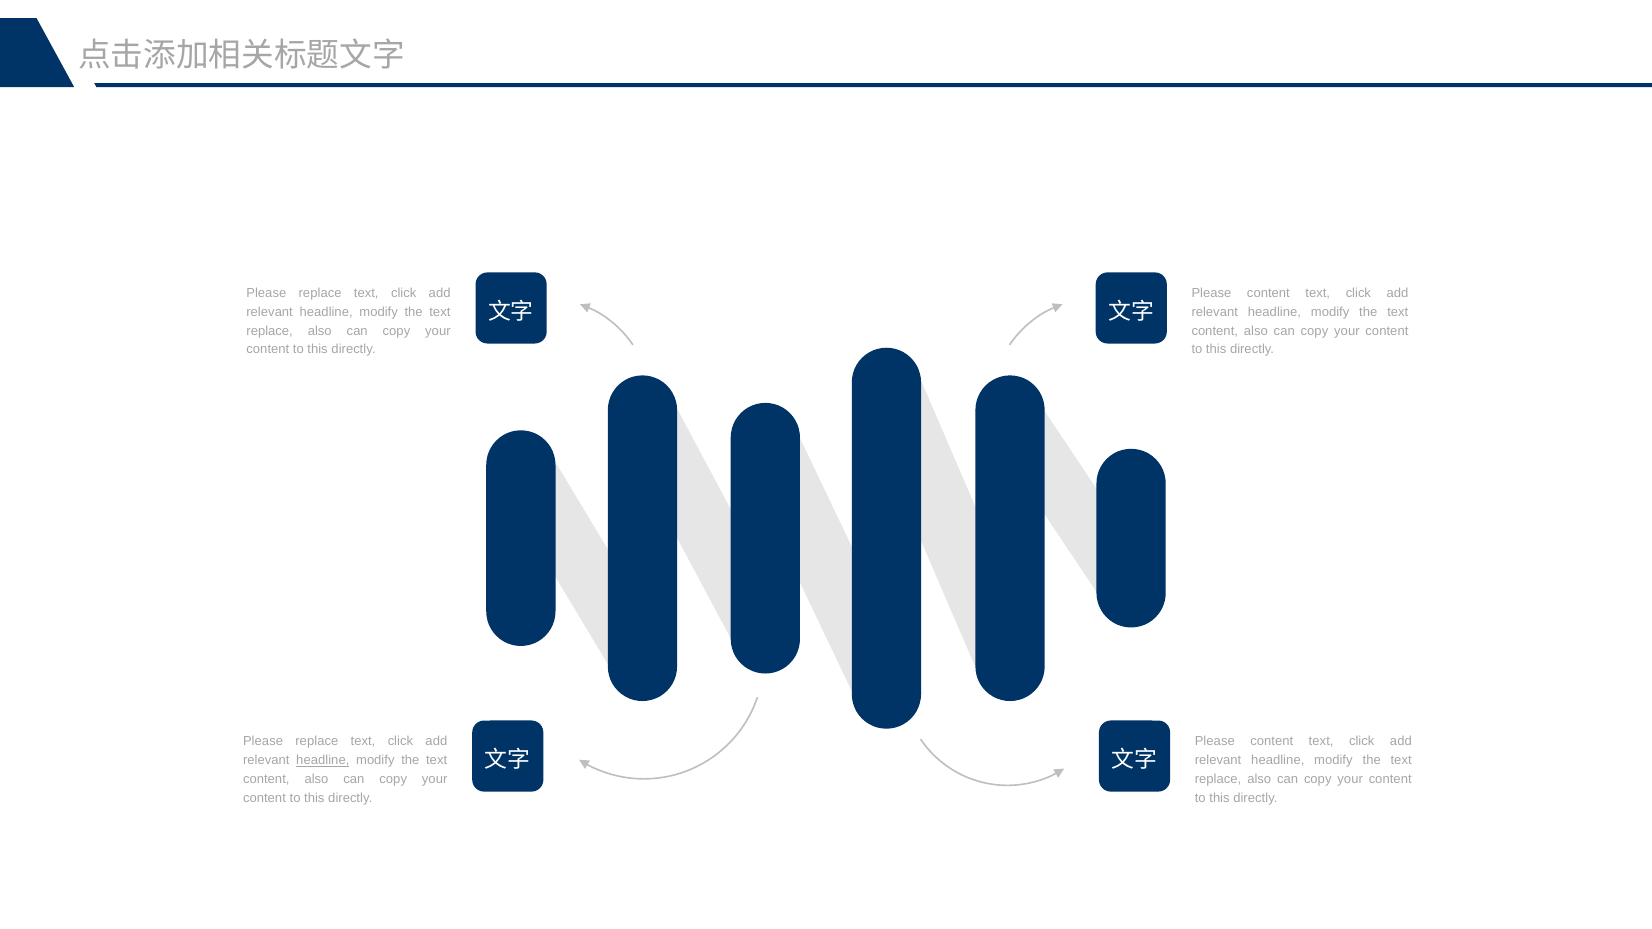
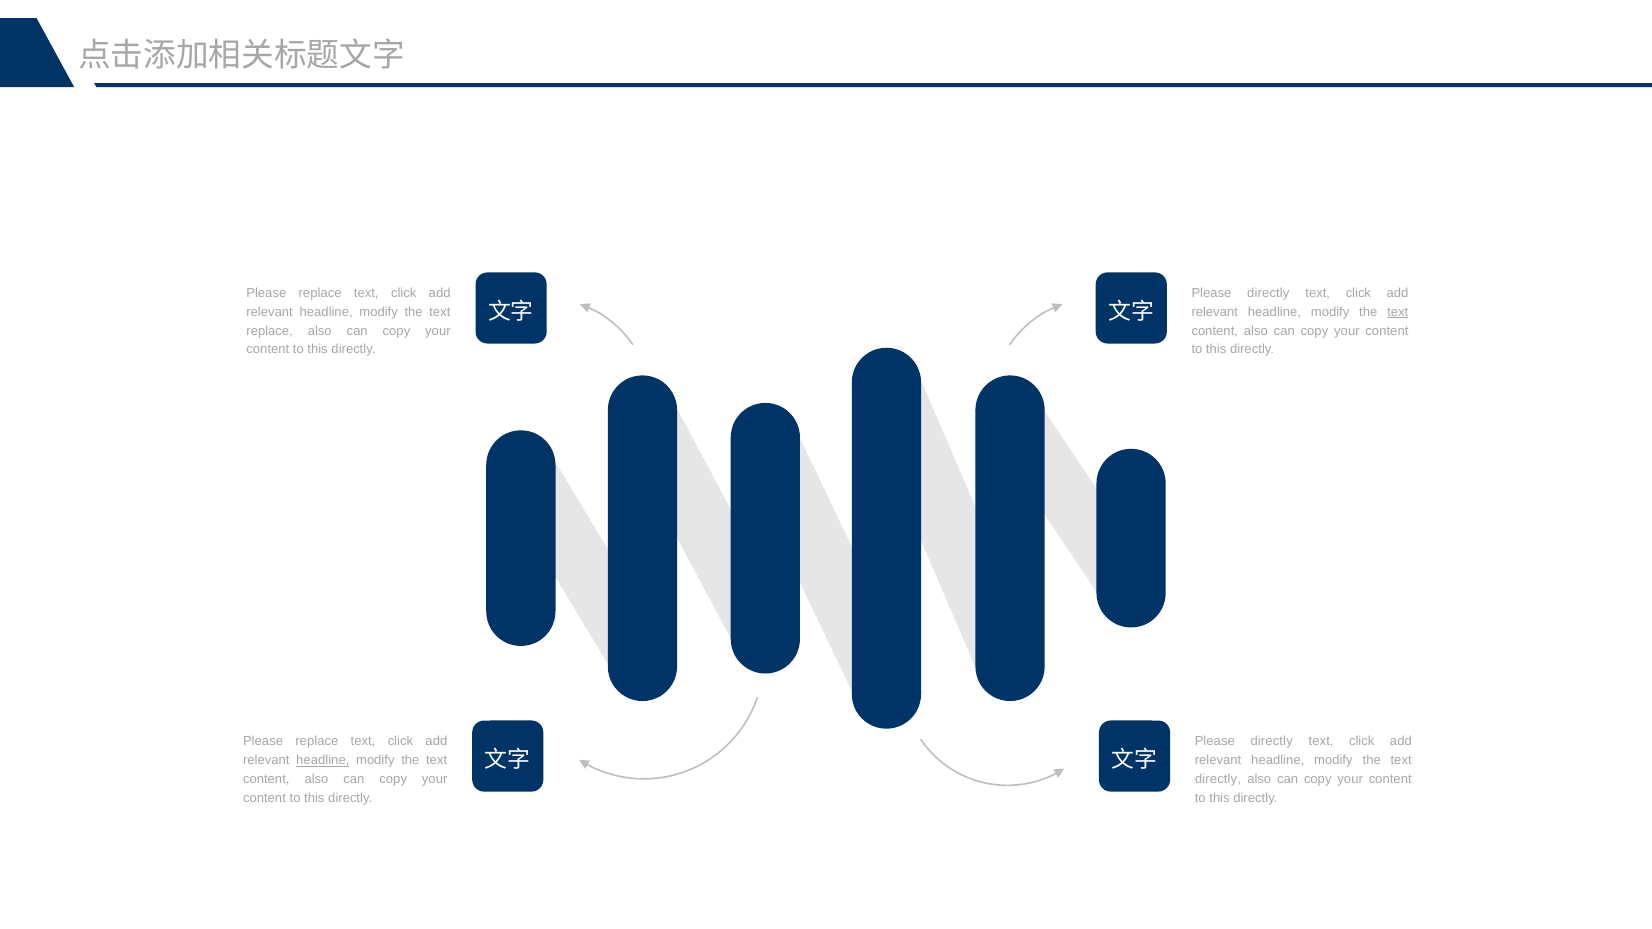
content at (1268, 294): content -> directly
text at (1398, 312) underline: none -> present
content at (1272, 742): content -> directly
replace at (1218, 779): replace -> directly
